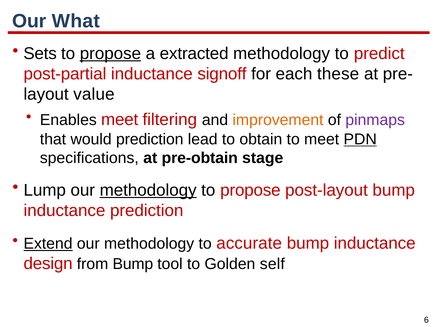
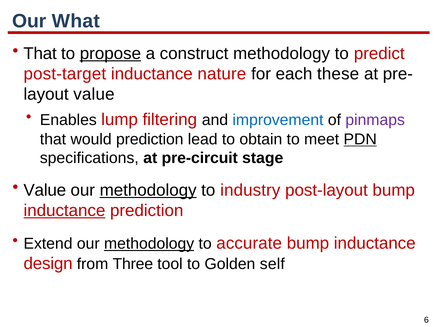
Sets at (40, 54): Sets -> That
extracted: extracted -> construct
post-partial: post-partial -> post-target
signoff: signoff -> nature
Enables meet: meet -> lump
improvement colour: orange -> blue
pre-obtain: pre-obtain -> pre-circuit
Lump at (45, 190): Lump -> Value
propose at (250, 190): propose -> industry
inductance at (64, 210) underline: none -> present
Extend underline: present -> none
methodology at (149, 244) underline: none -> present
from Bump: Bump -> Three
